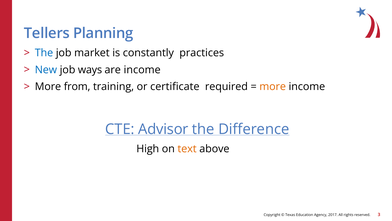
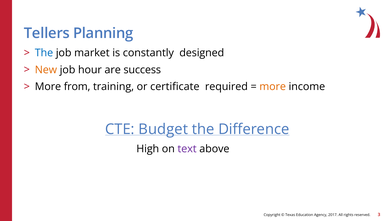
practices: practices -> designed
New colour: blue -> orange
ways: ways -> hour
are income: income -> success
Advisor: Advisor -> Budget
text colour: orange -> purple
